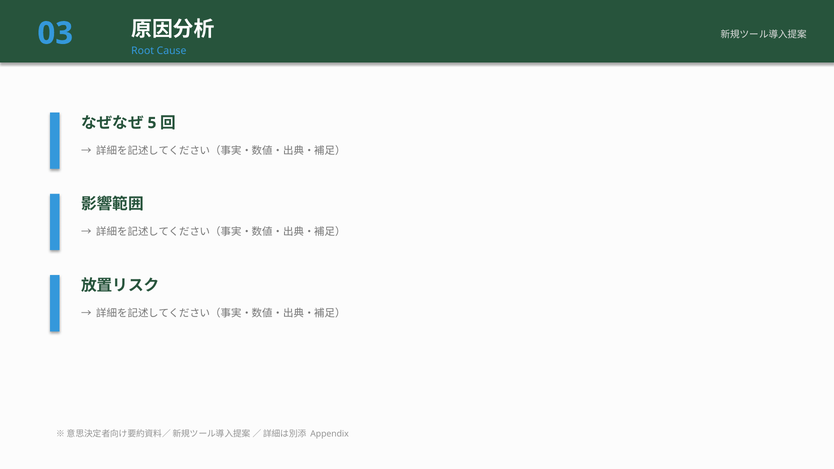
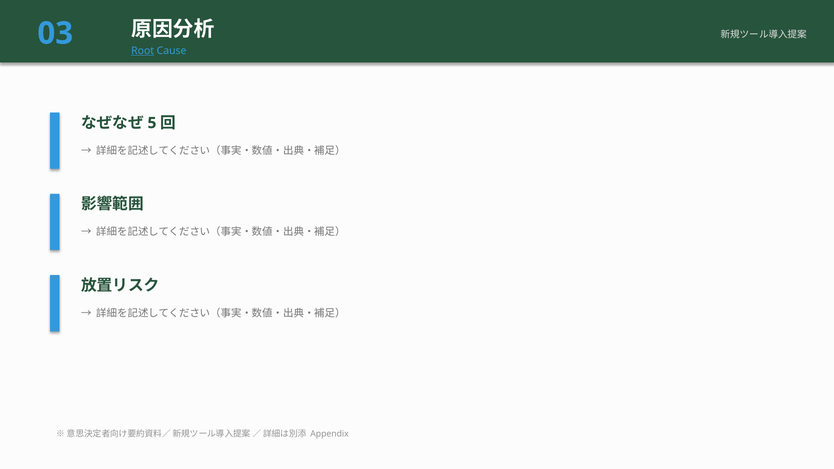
Root underline: none -> present
